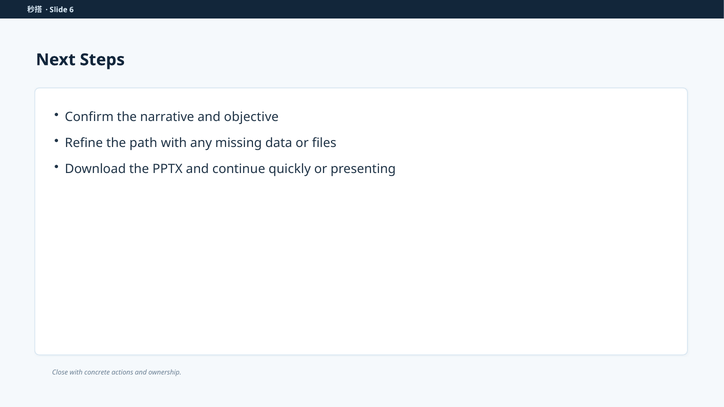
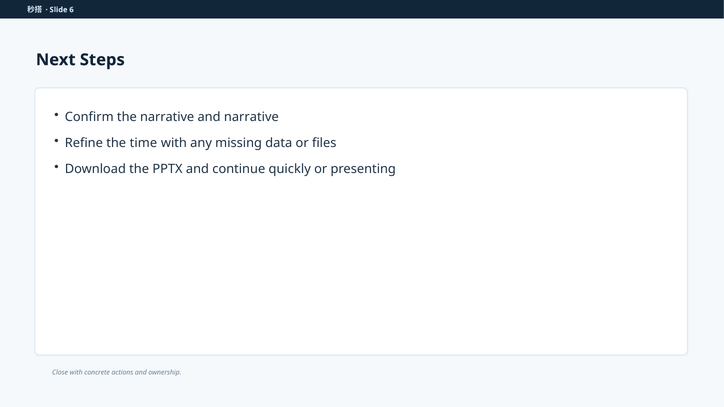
and objective: objective -> narrative
path: path -> time
